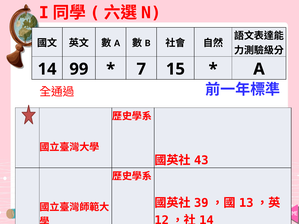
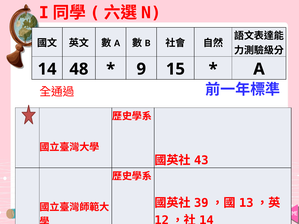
99: 99 -> 48
7: 7 -> 9
